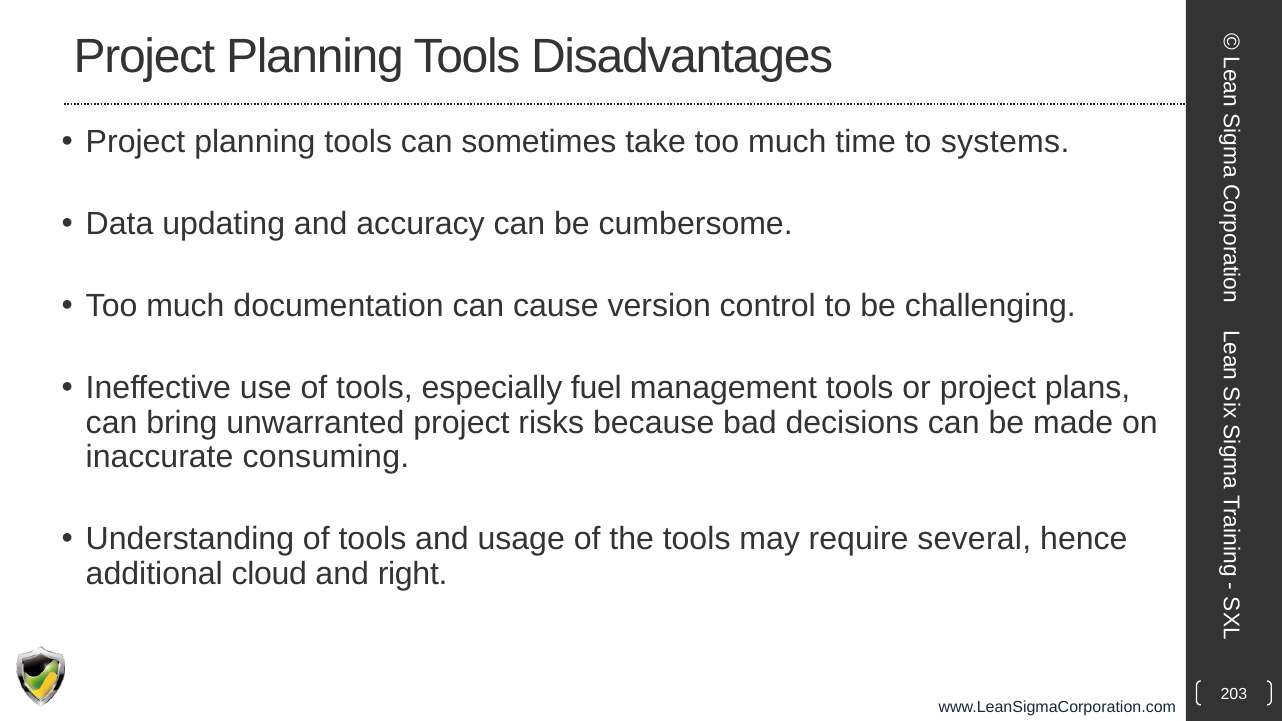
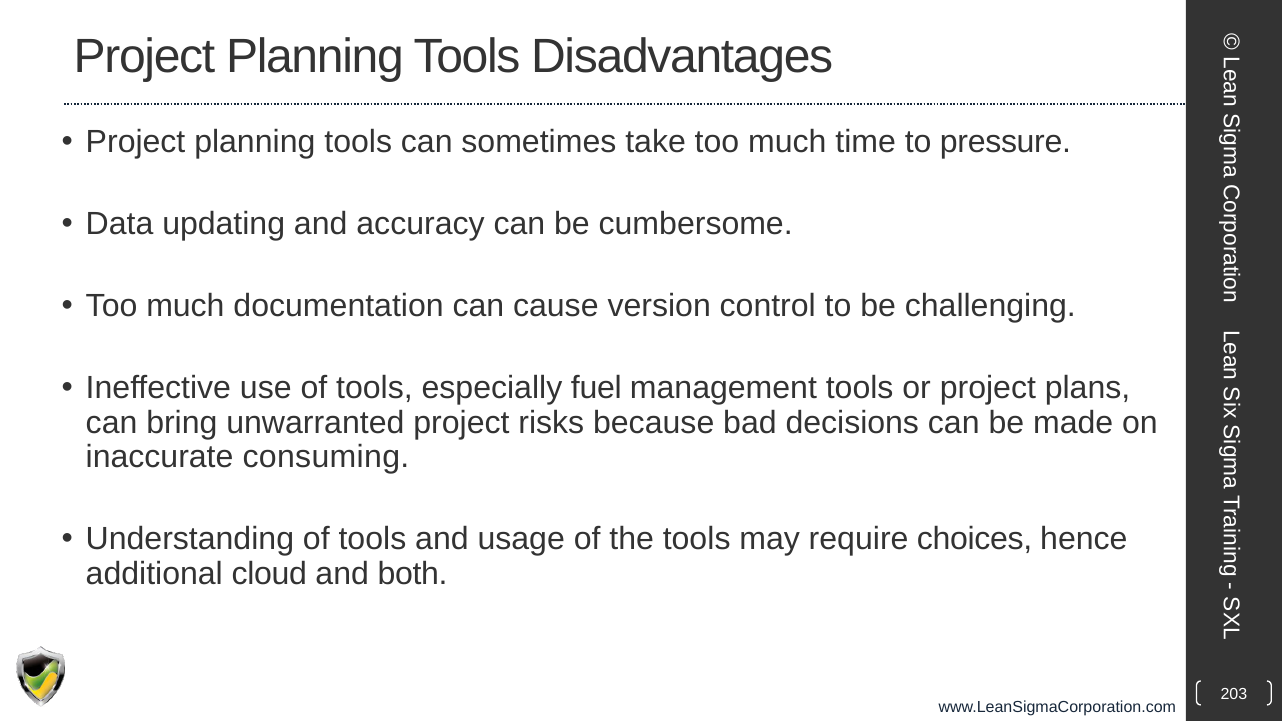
systems: systems -> pressure
several: several -> choices
right: right -> both
